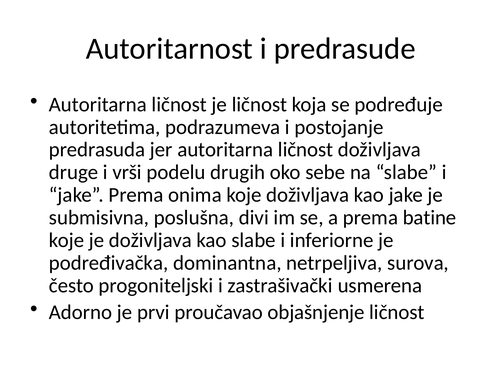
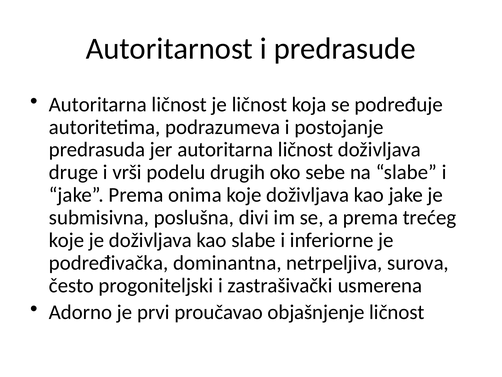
batine: batine -> trećeg
